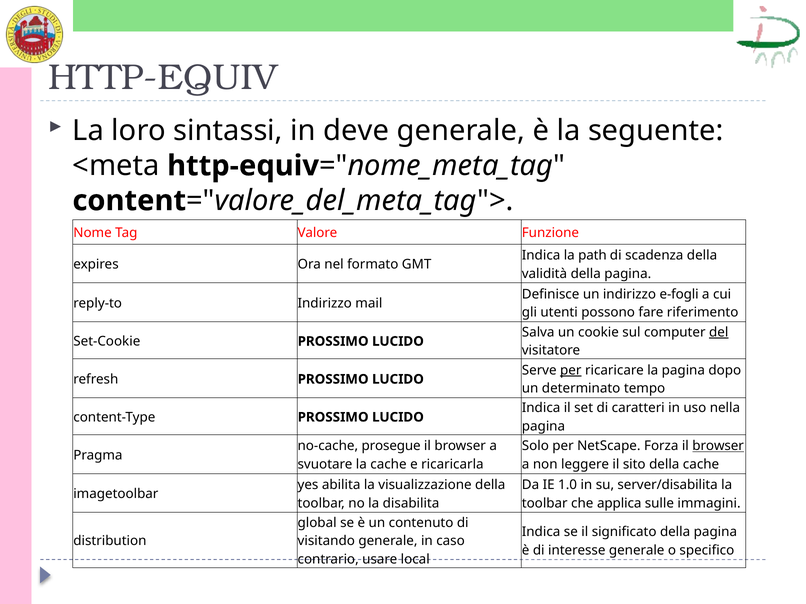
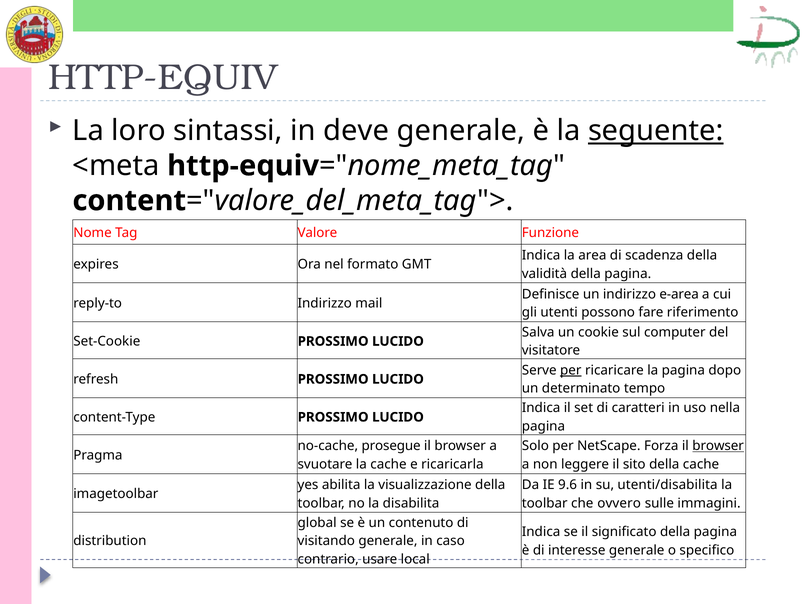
seguente underline: none -> present
path: path -> area
e-fogli: e-fogli -> e-area
del underline: present -> none
1.0: 1.0 -> 9.6
server/disabilita: server/disabilita -> utenti/disabilita
applica: applica -> ovvero
